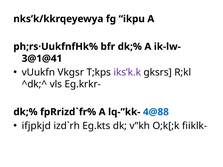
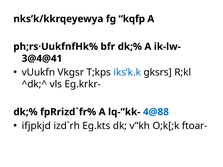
ikpu: ikpu -> kqfp
3@1@41: 3@1@41 -> 3@4@41
iks’k.k colour: purple -> blue
fiiklk-: fiiklk- -> ftoar-
